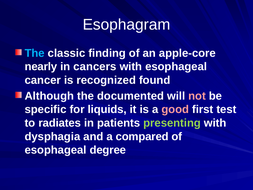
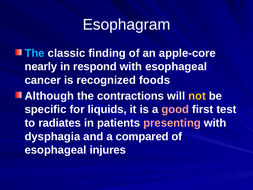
cancers: cancers -> respond
found: found -> foods
documented: documented -> contractions
not colour: pink -> yellow
presenting colour: light green -> pink
degree: degree -> injures
